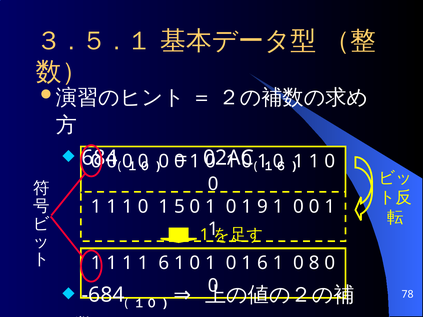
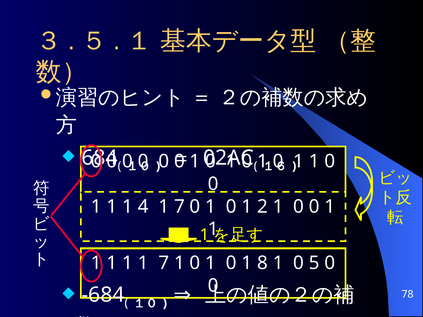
1 1 1 0: 0 -> 4
5 at (179, 207): 5 -> 7
9: 9 -> 2
1 1 6: 6 -> 7
0 1 6: 6 -> 8
8: 8 -> 5
